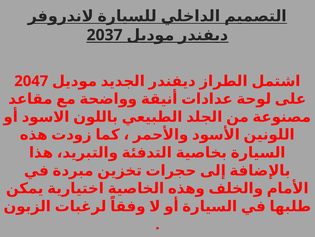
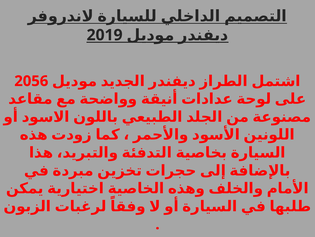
2037: 2037 -> 2019
2047: 2047 -> 2056
